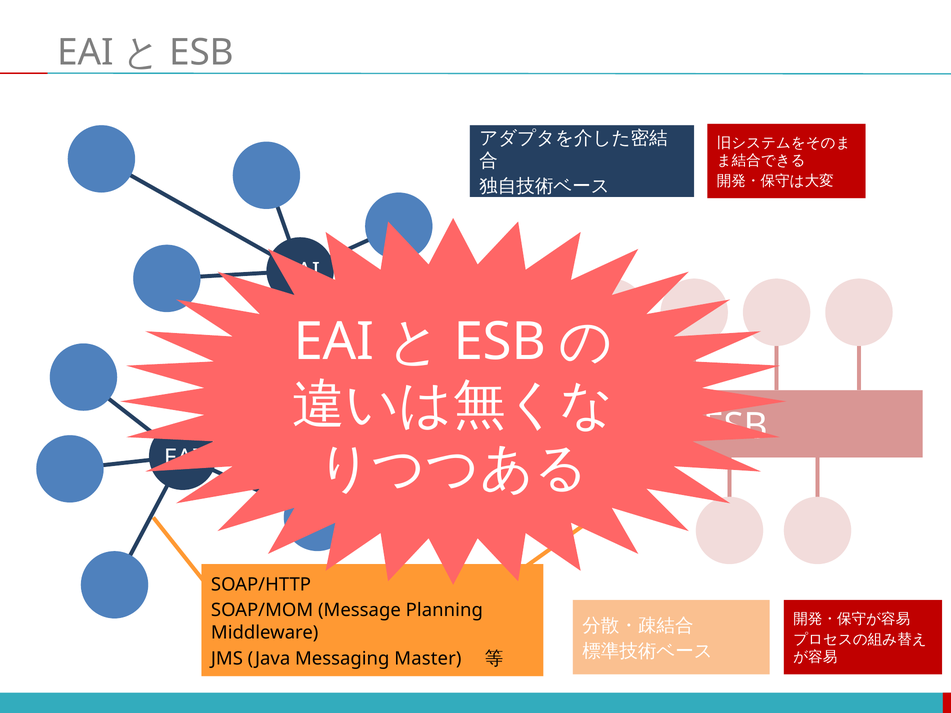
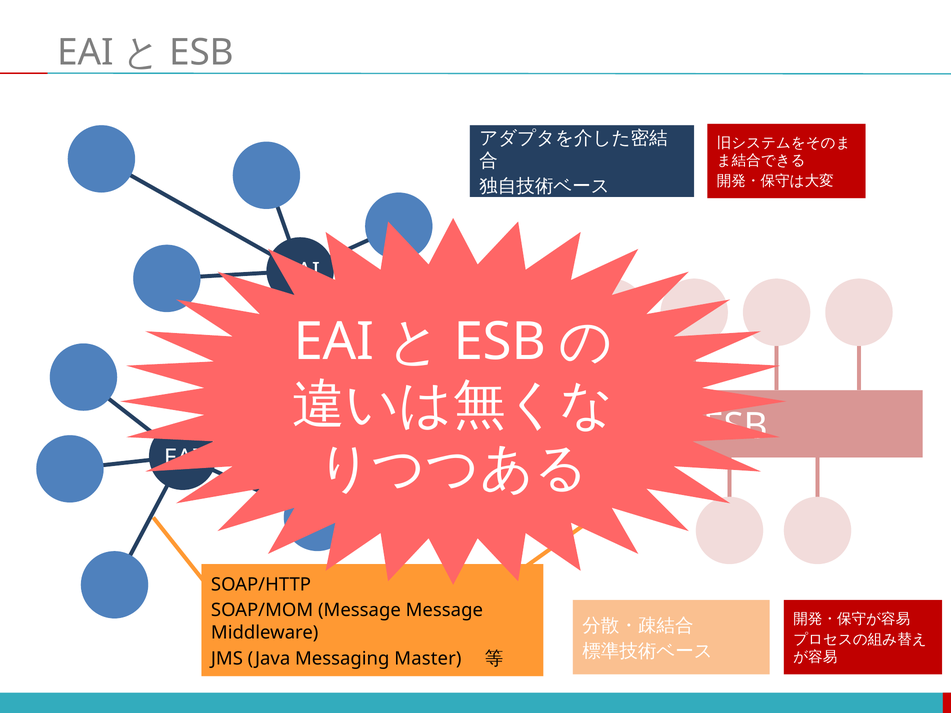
Message Planning: Planning -> Message
